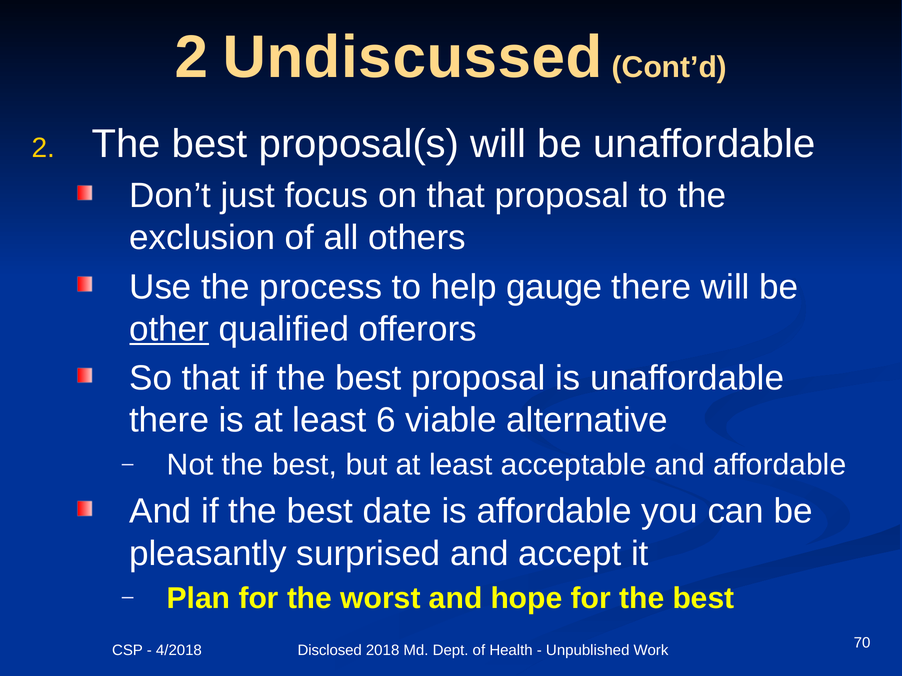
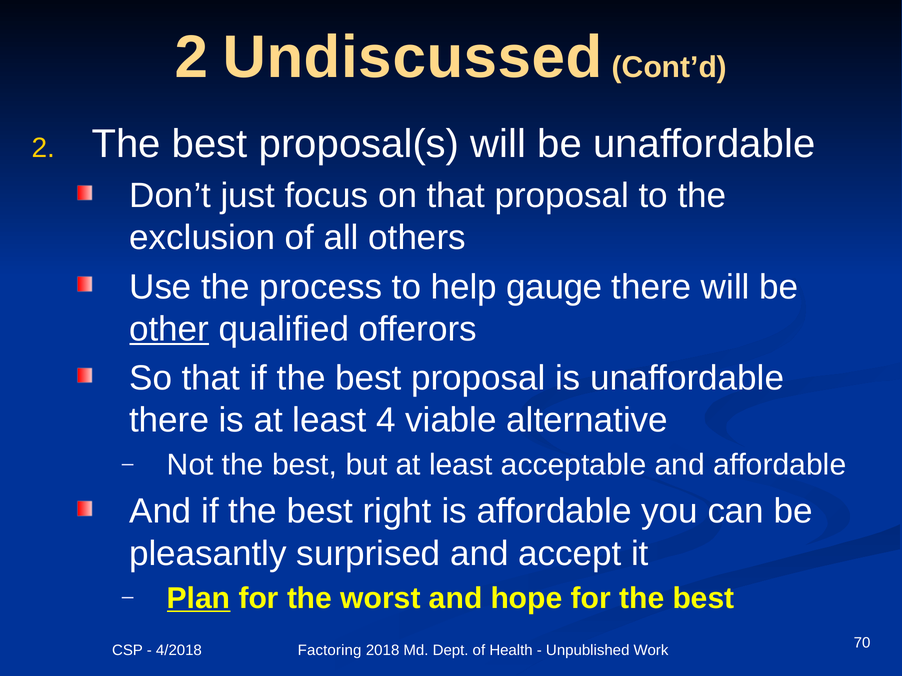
6: 6 -> 4
date: date -> right
Plan underline: none -> present
Disclosed: Disclosed -> Factoring
